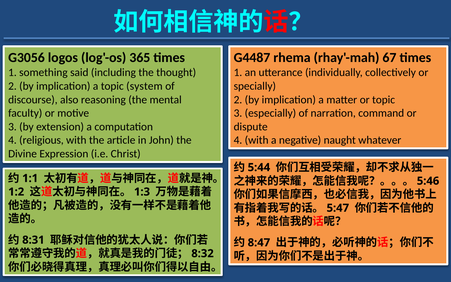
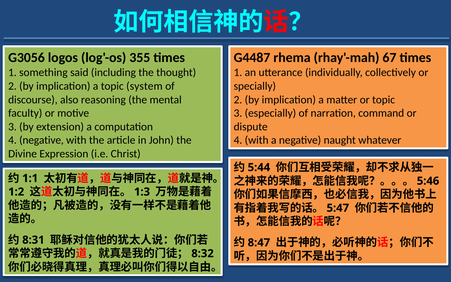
365: 365 -> 355
4 religious: religious -> negative
